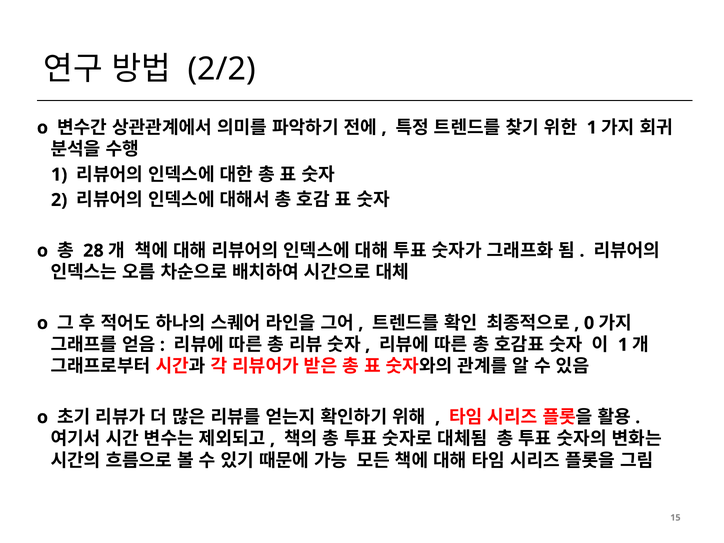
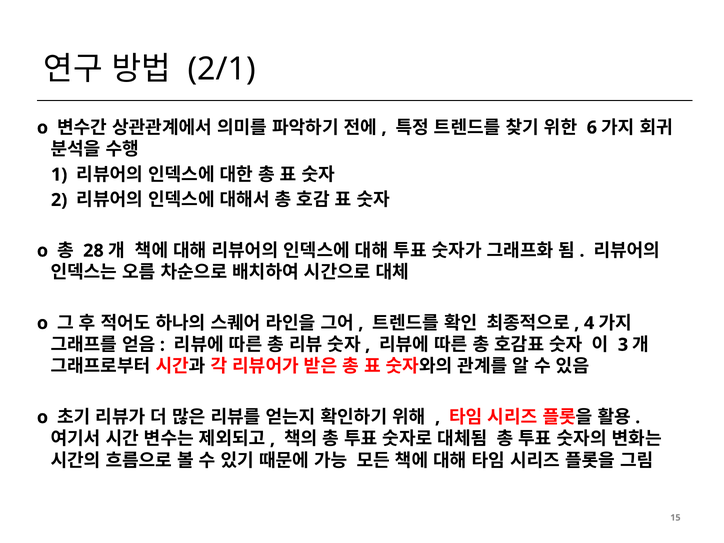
2/2: 2/2 -> 2/1
1 at (592, 128): 1 -> 6
0: 0 -> 4
1 at (623, 345): 1 -> 3
